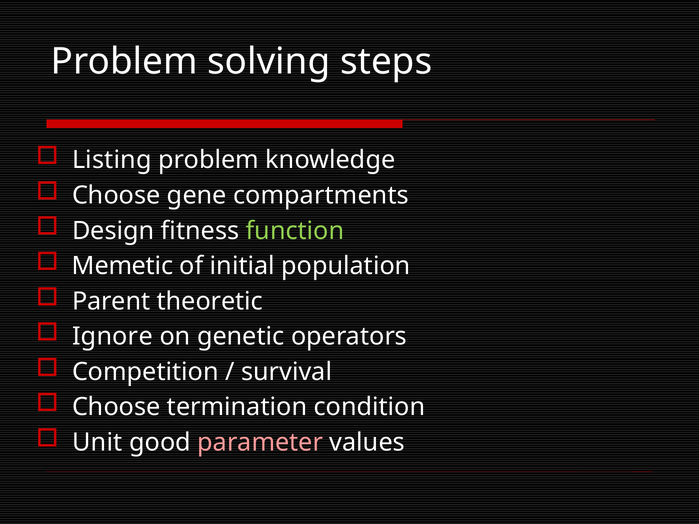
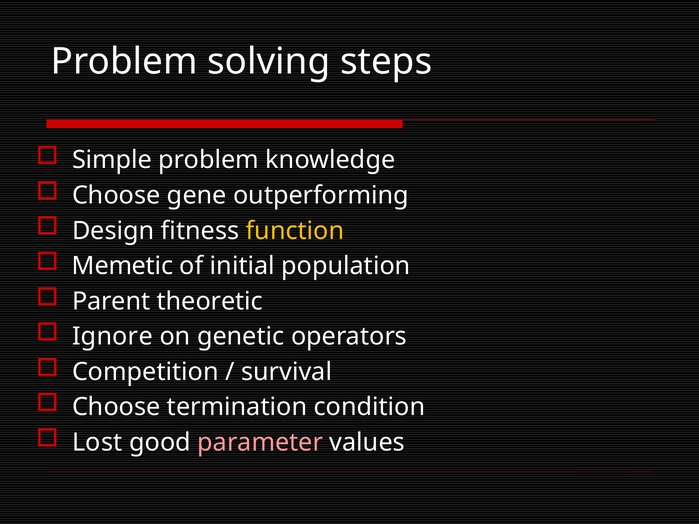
Listing: Listing -> Simple
compartments: compartments -> outperforming
function colour: light green -> yellow
Unit: Unit -> Lost
